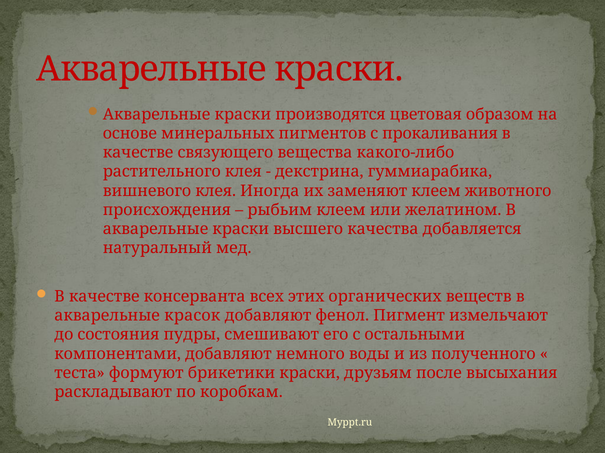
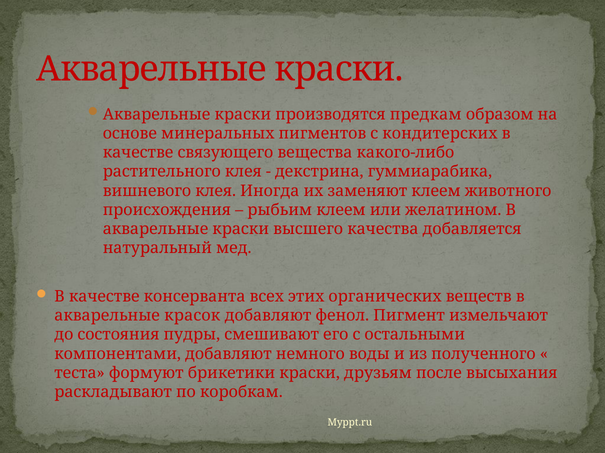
цветовая: цветовая -> предкам
прокаливания: прокаливания -> кондитерских
